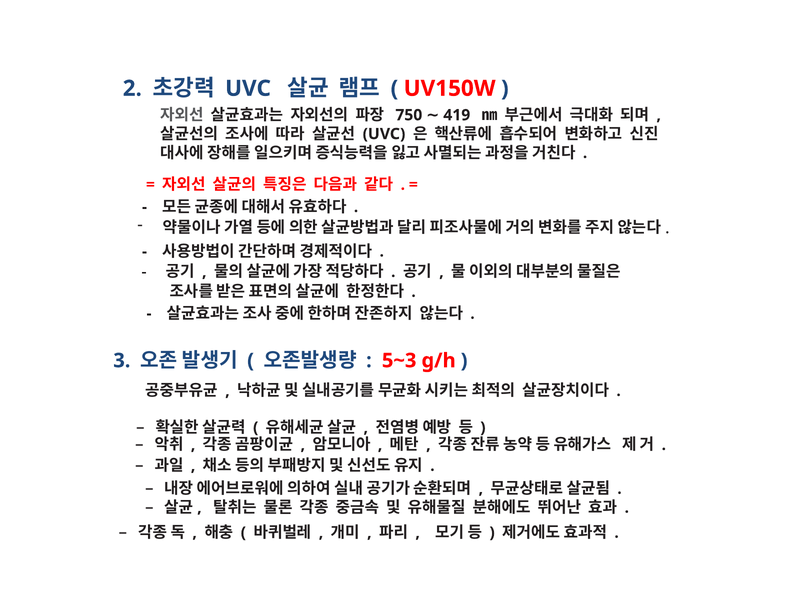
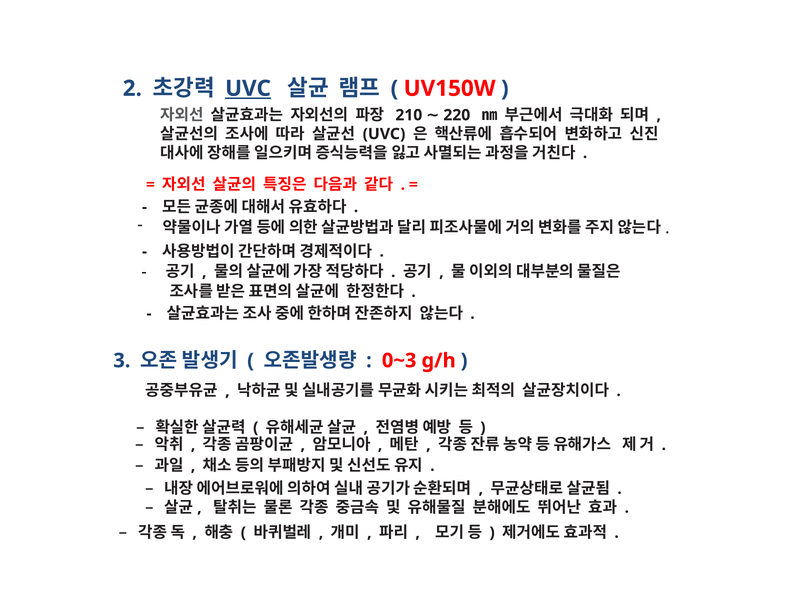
UVC at (248, 88) underline: none -> present
750: 750 -> 210
419: 419 -> 220
5~3: 5~3 -> 0~3
